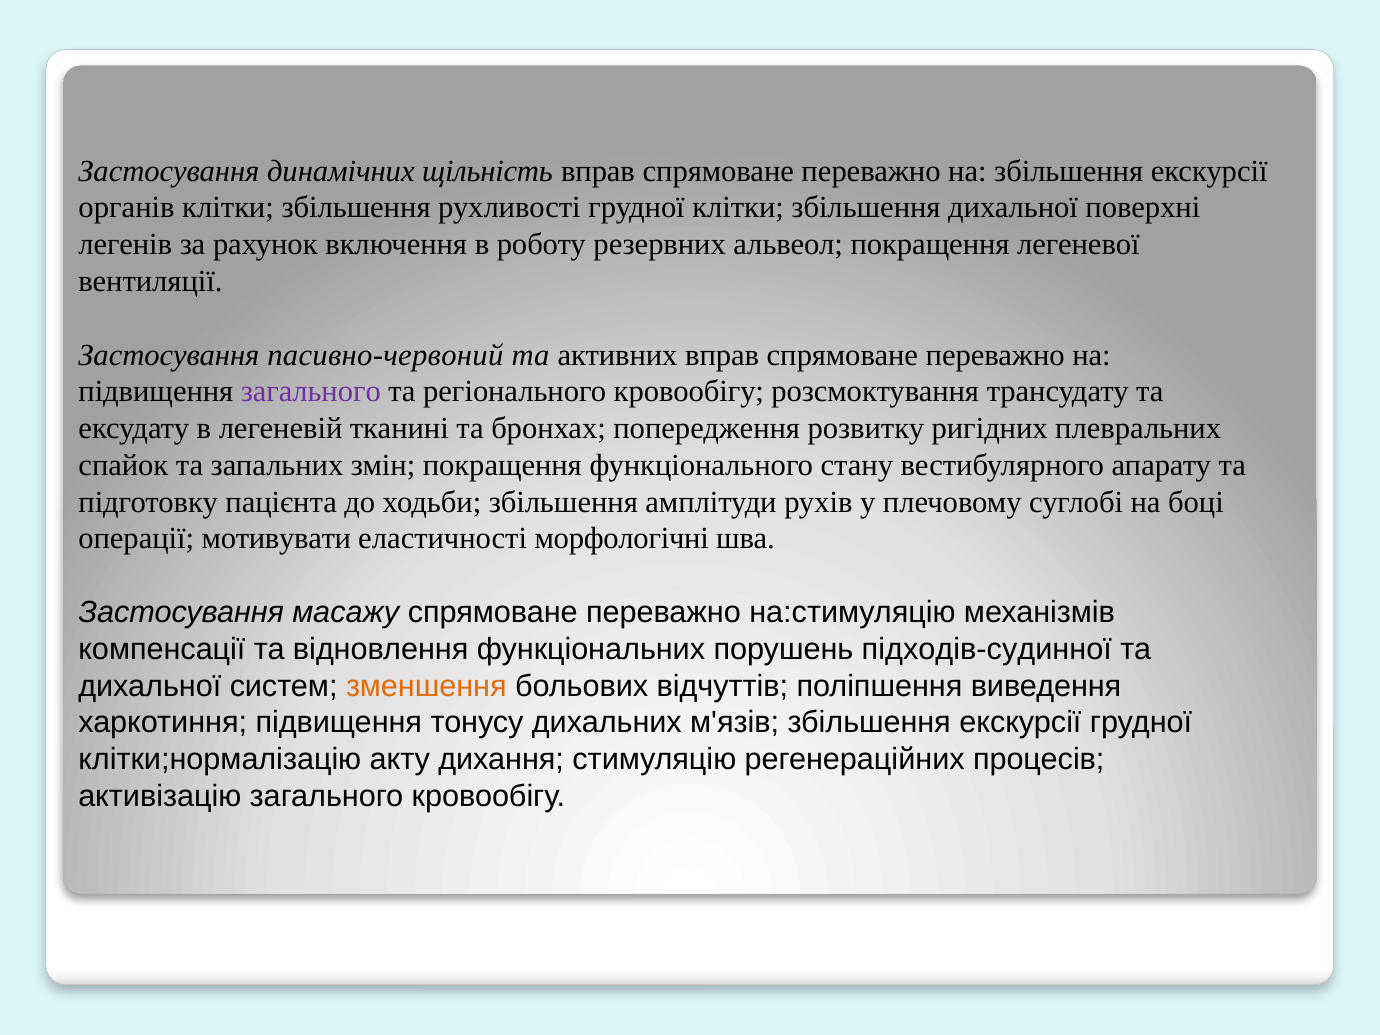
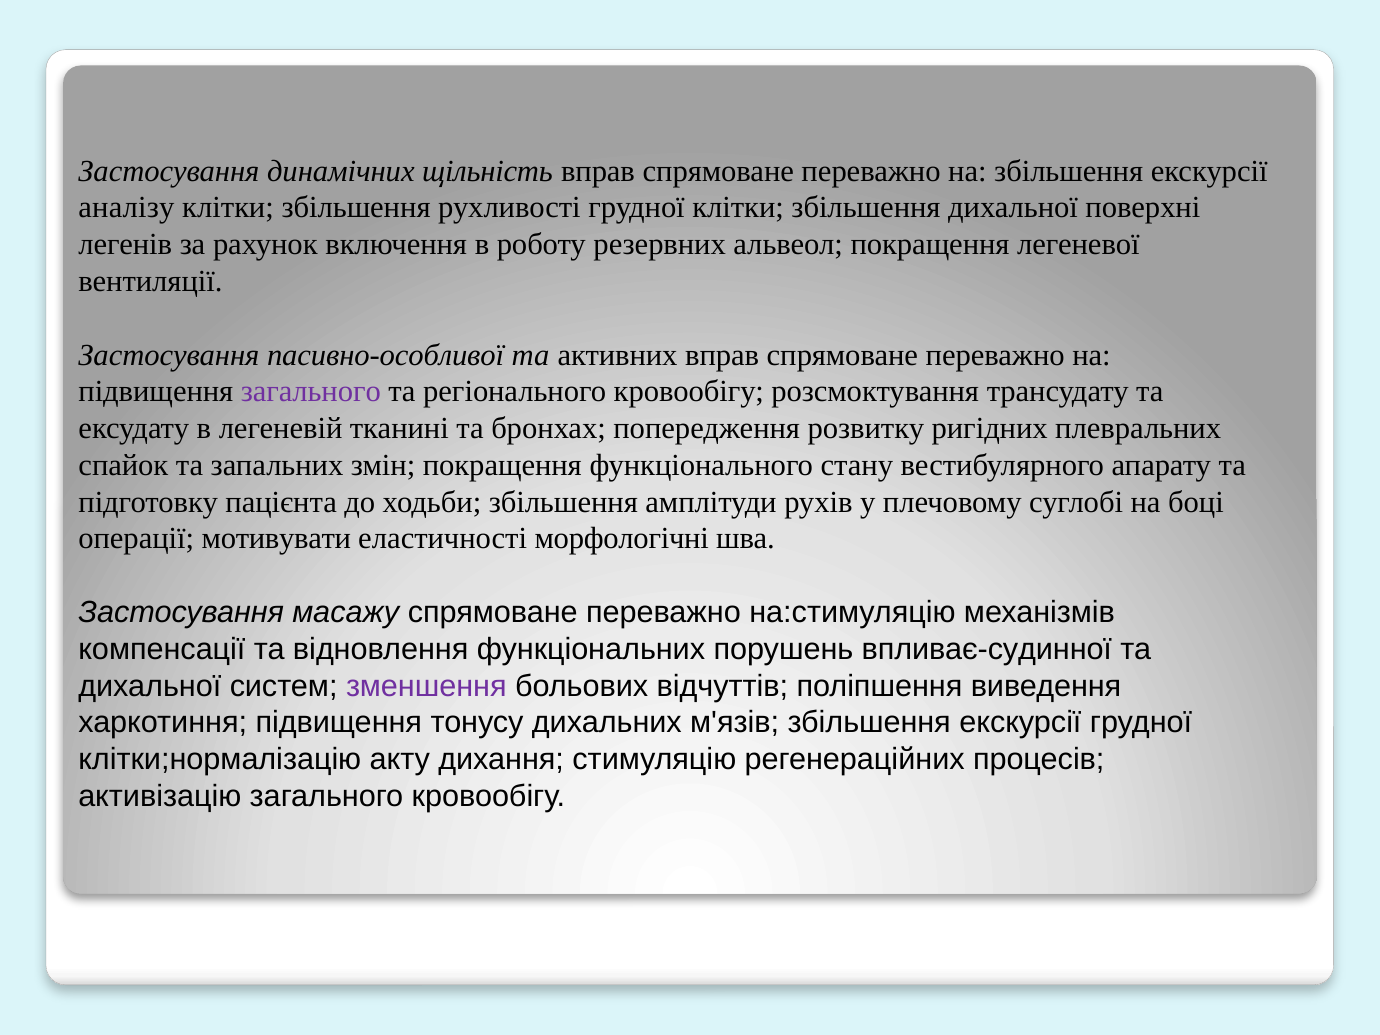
органів: органів -> аналізу
пасивно-червоний: пасивно-червоний -> пасивно-особливої
підходів-судинної: підходів-судинної -> впливає-судинної
зменшення colour: orange -> purple
